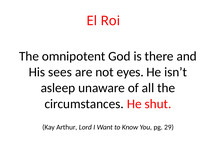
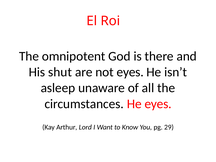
sees: sees -> shut
He shut: shut -> eyes
